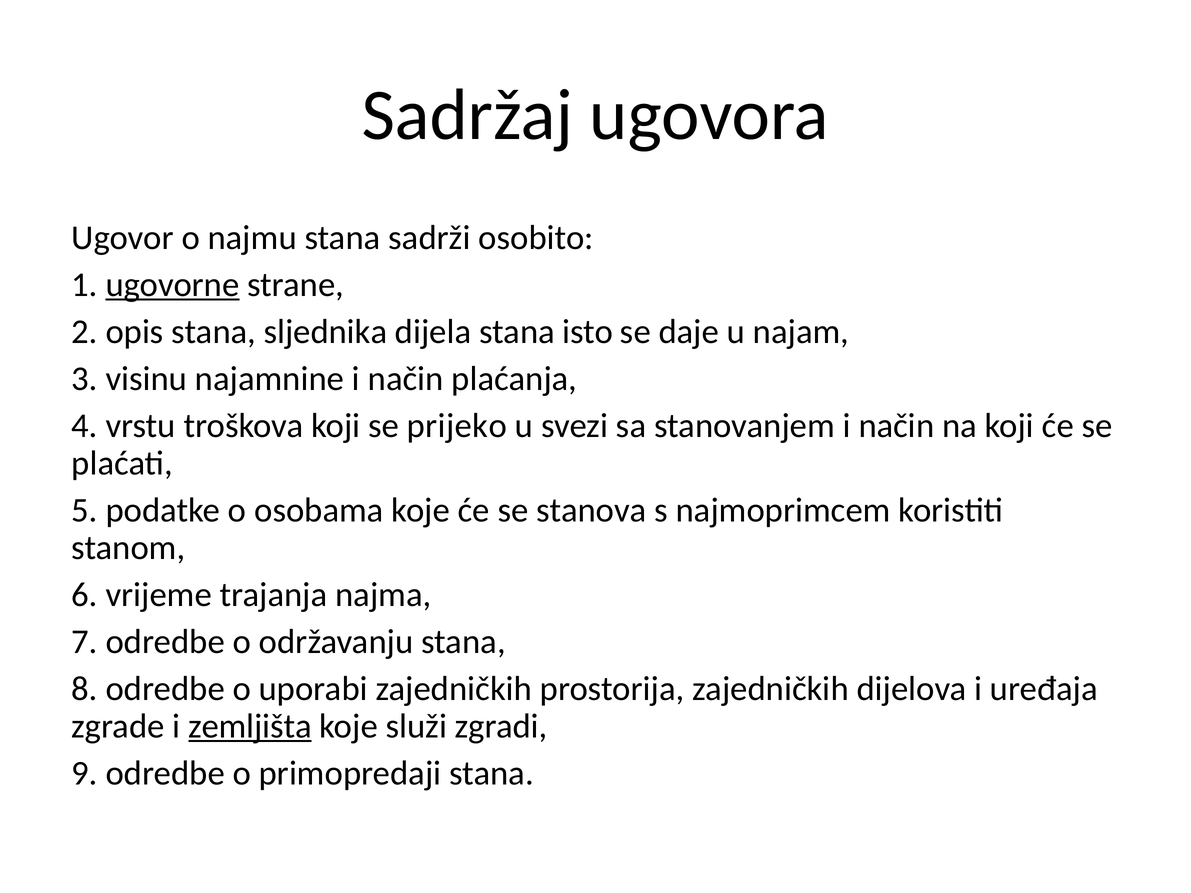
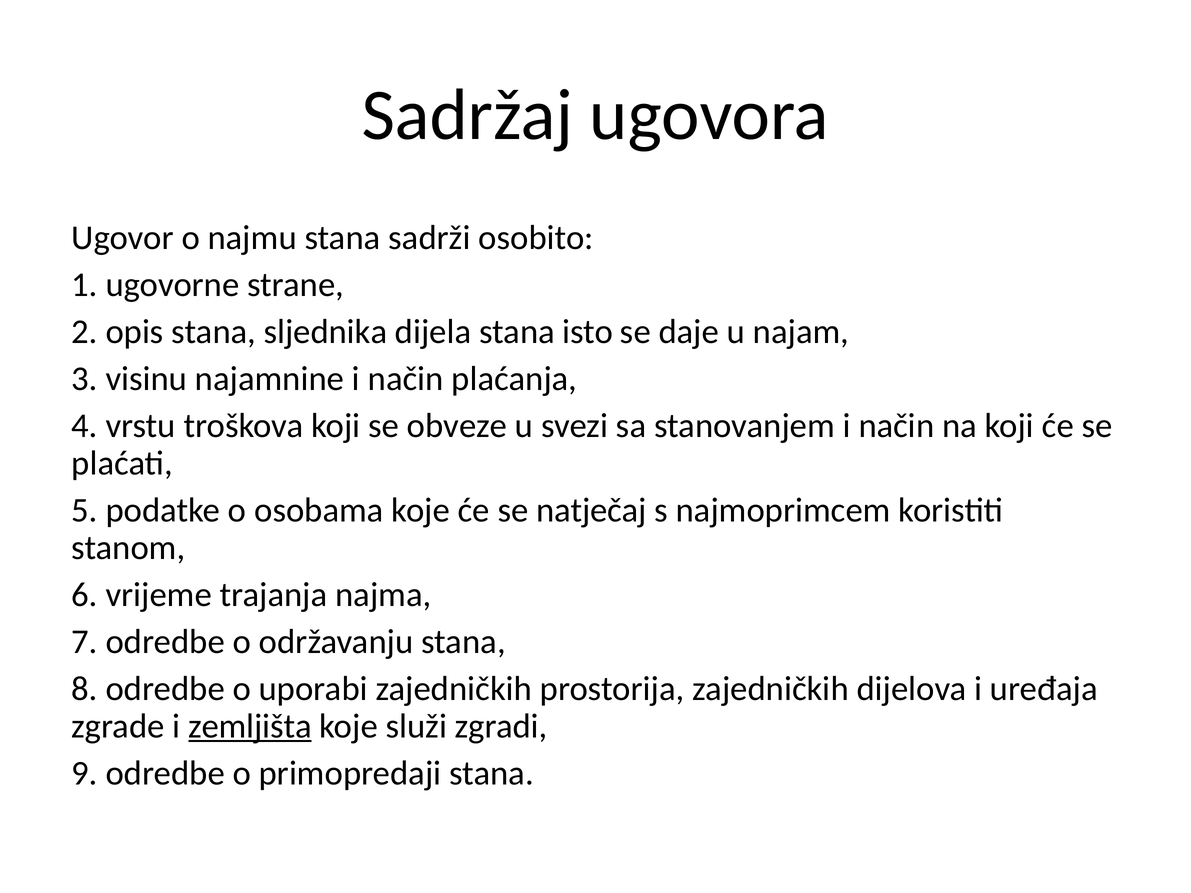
ugovorne underline: present -> none
prijeko: prijeko -> obveze
stanova: stanova -> natječaj
